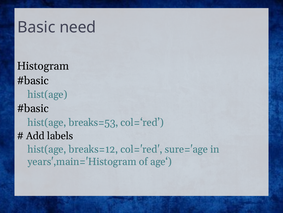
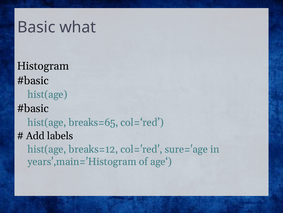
need: need -> what
breaks=53: breaks=53 -> breaks=65
